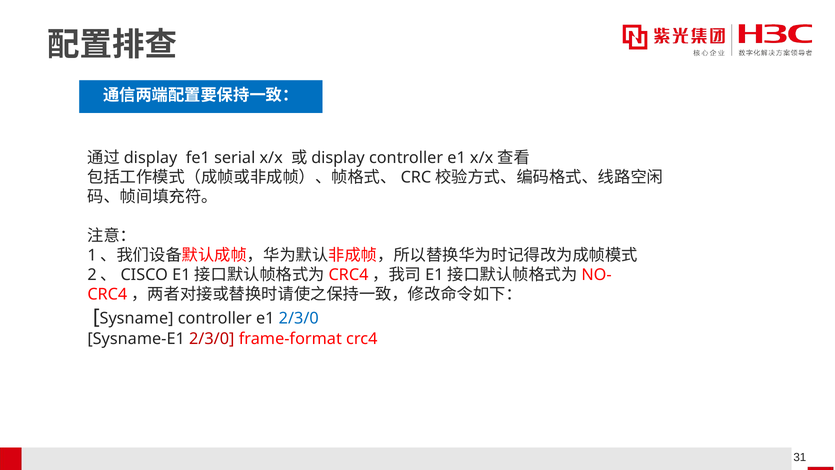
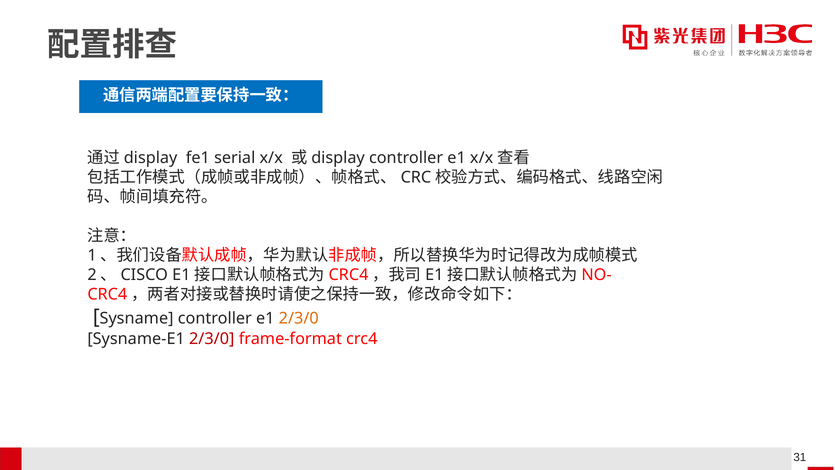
2/3/0 at (299, 318) colour: blue -> orange
